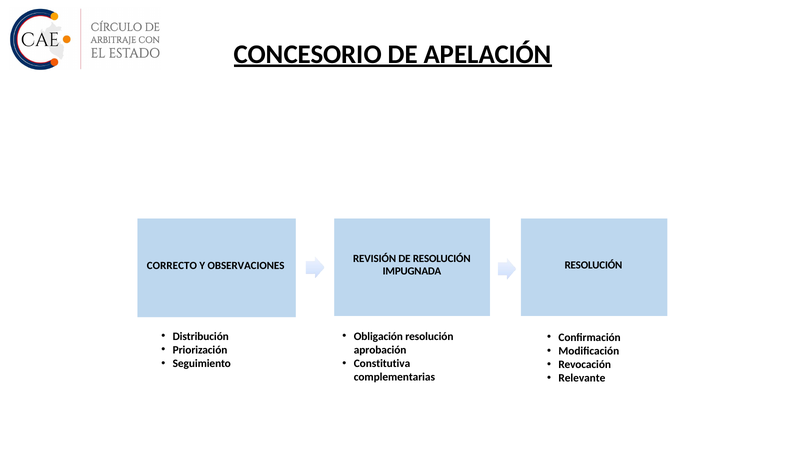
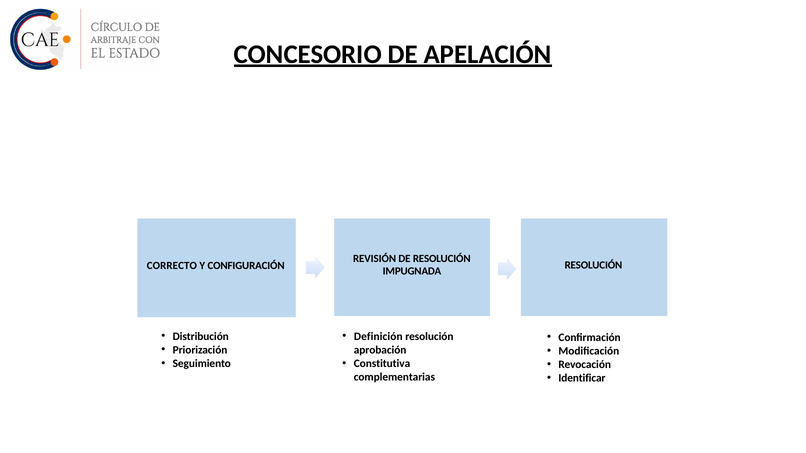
OBSERVACIONES: OBSERVACIONES -> CONFIGURACIÓN
Obligación: Obligación -> Definición
Relevante: Relevante -> Identificar
